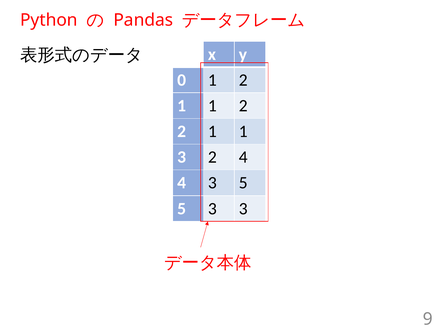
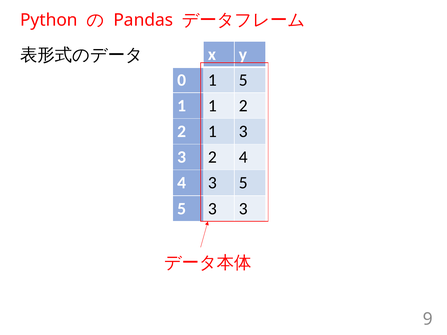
0 1 2: 2 -> 5
1 at (243, 132): 1 -> 3
